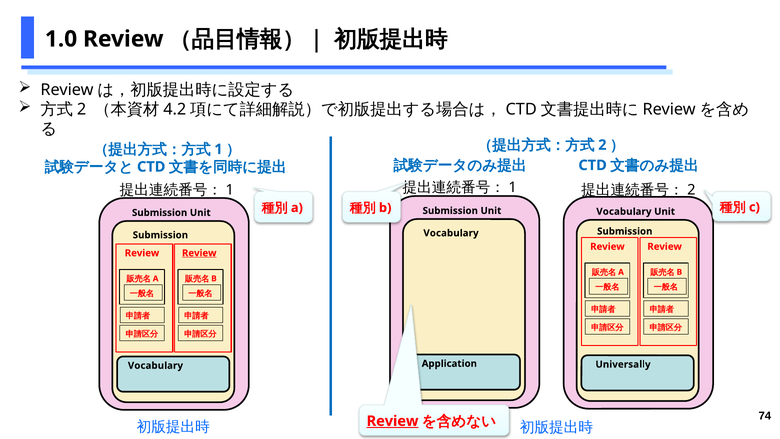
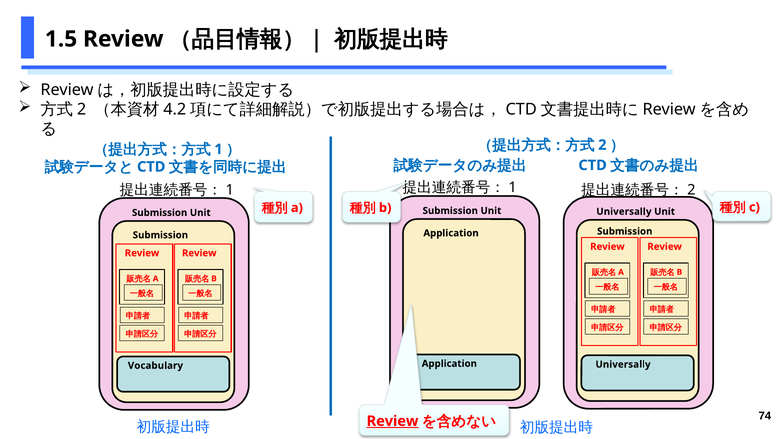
1.0: 1.0 -> 1.5
Vocabulary at (624, 211): Vocabulary -> Universally
Vocabulary at (451, 233): Vocabulary -> Application
Review at (199, 253) underline: present -> none
